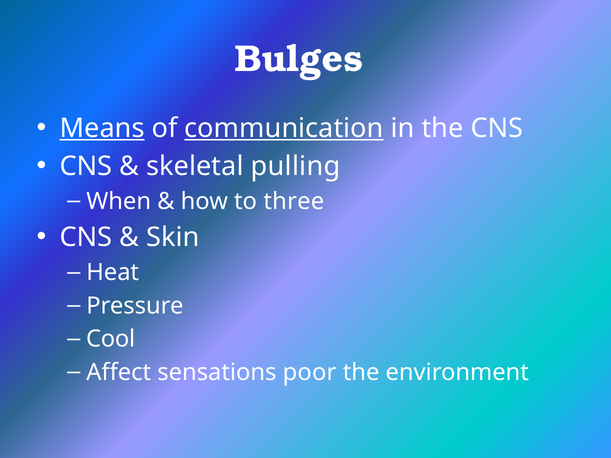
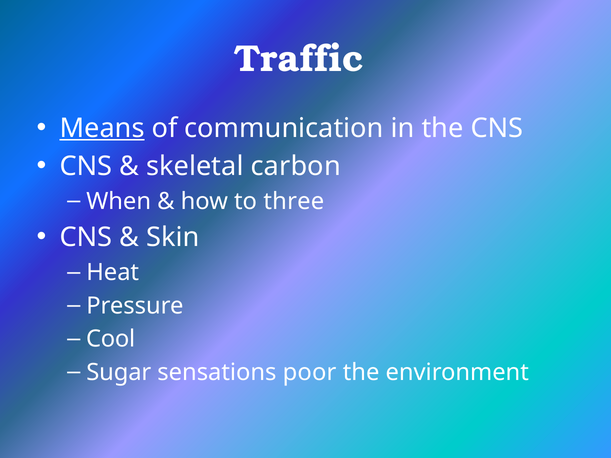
Bulges: Bulges -> Traffic
communication underline: present -> none
pulling: pulling -> carbon
Affect: Affect -> Sugar
